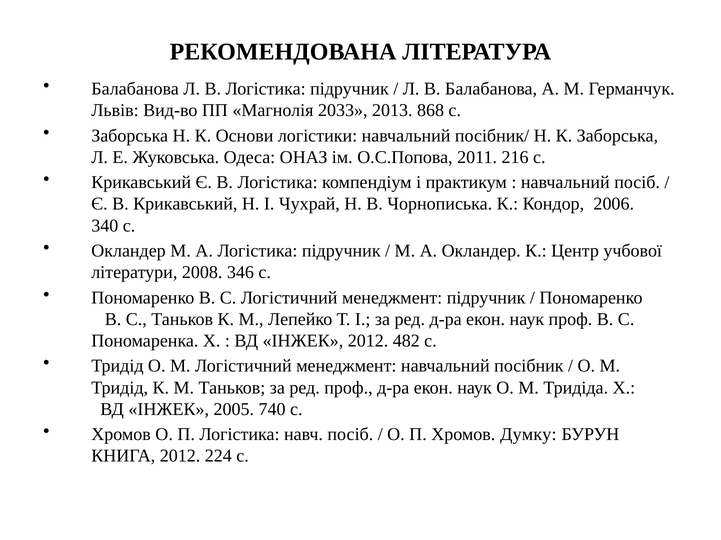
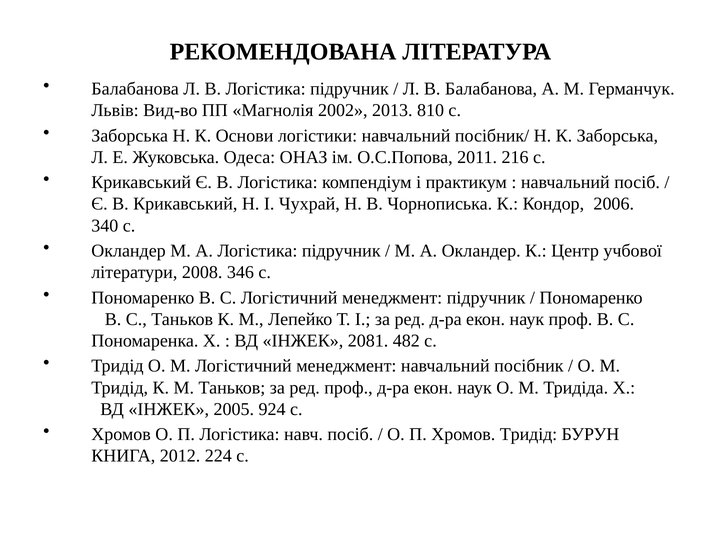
2033: 2033 -> 2002
868: 868 -> 810
ІНЖЕК 2012: 2012 -> 2081
740: 740 -> 924
Хромов Думку: Думку -> Тридід
